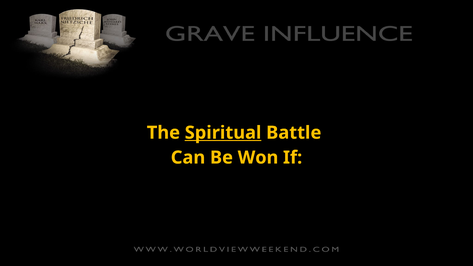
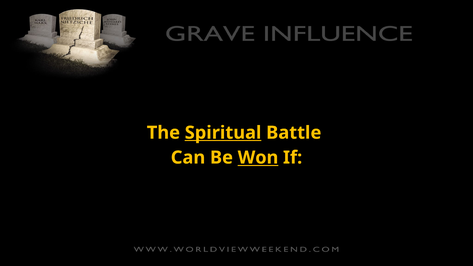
Won underline: none -> present
